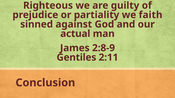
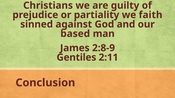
Righteous: Righteous -> Christians
actual: actual -> based
